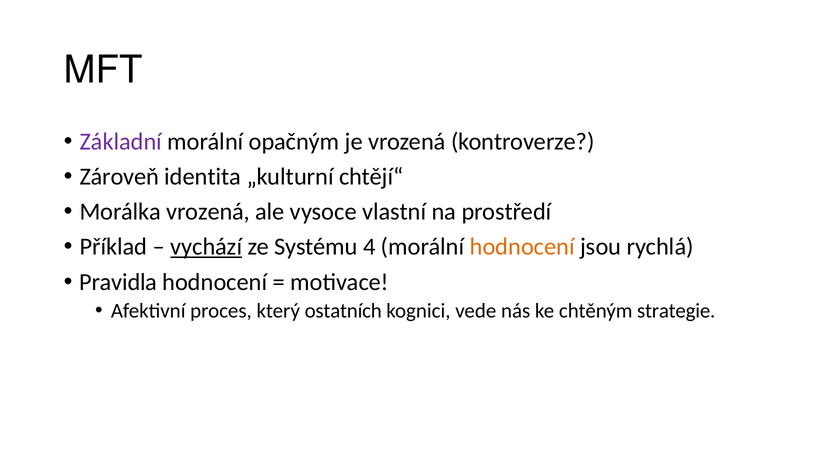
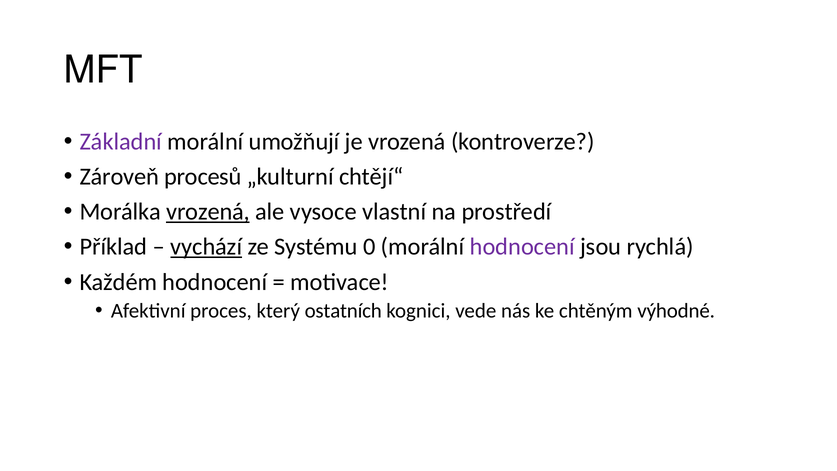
opačným: opačným -> umožňují
identita: identita -> procesů
vrozená at (208, 212) underline: none -> present
4: 4 -> 0
hodnocení at (522, 247) colour: orange -> purple
Pravidla: Pravidla -> Každém
strategie: strategie -> výhodné
